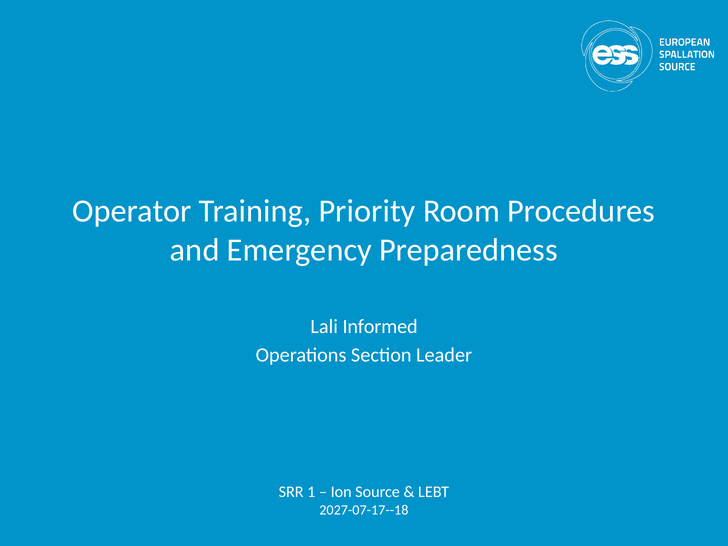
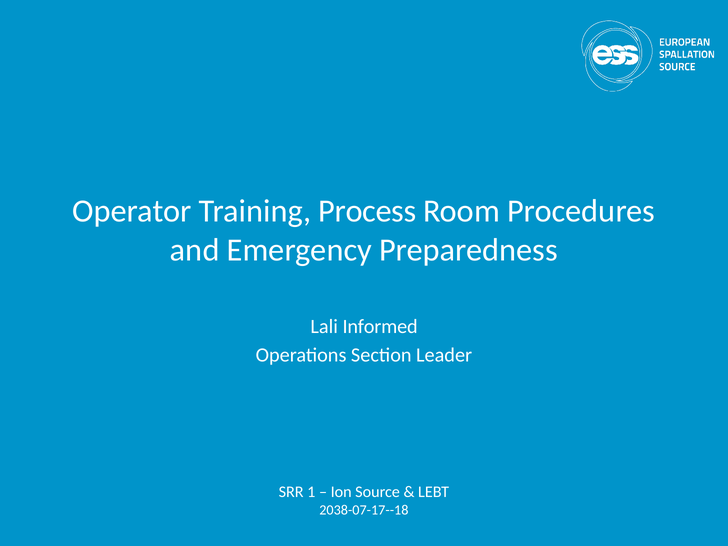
Priority: Priority -> Process
2027-07-17--18: 2027-07-17--18 -> 2038-07-17--18
